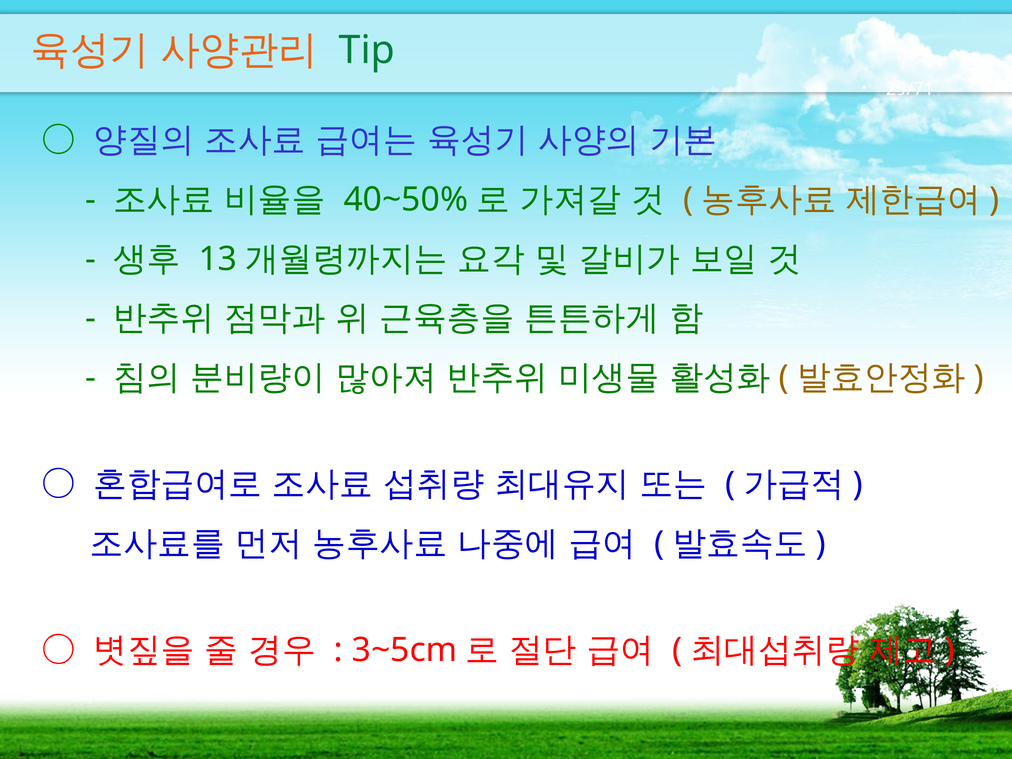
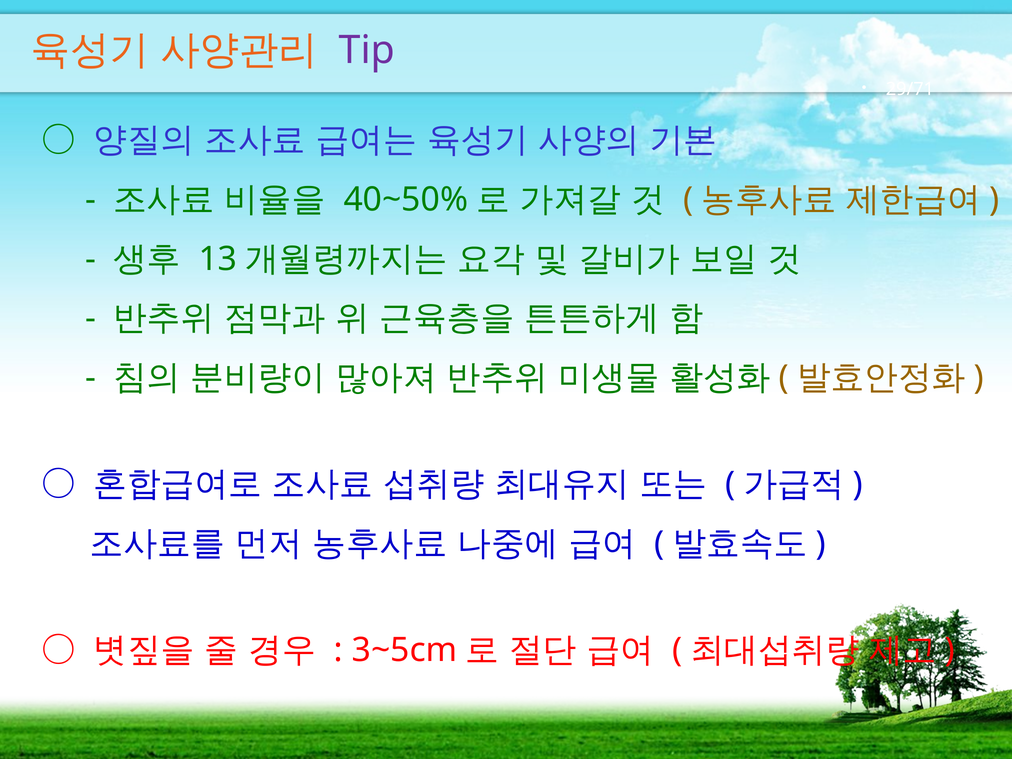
Tip colour: green -> purple
